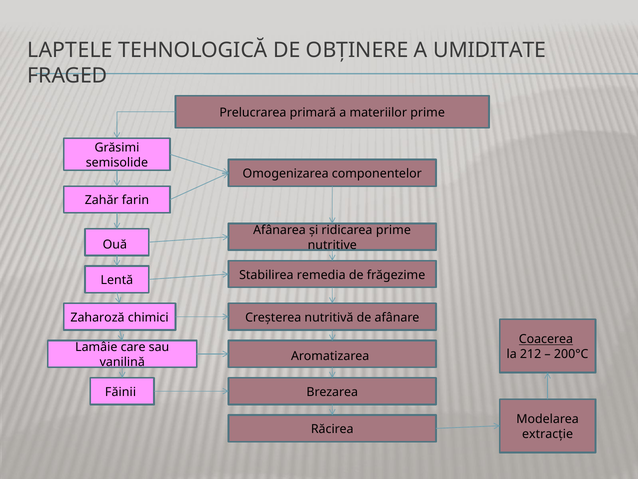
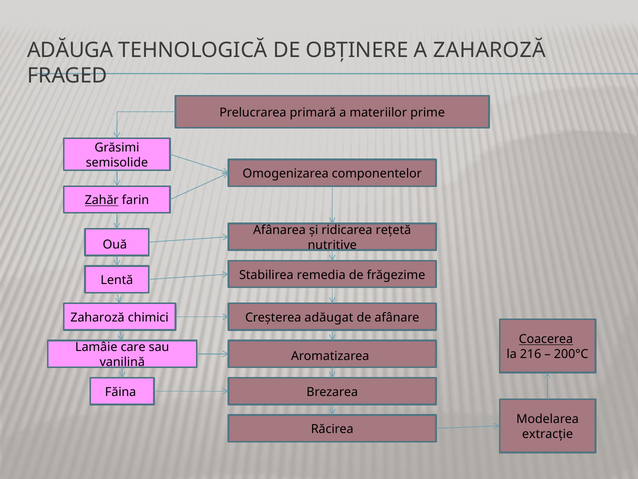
LAPTELE: LAPTELE -> ADĂUGA
A UMIDITATE: UMIDITATE -> ZAHAROZĂ
Zahăr underline: none -> present
ridicarea prime: prime -> rețetă
nutritivă: nutritivă -> adăugat
212: 212 -> 216
Făinii: Făinii -> Făina
